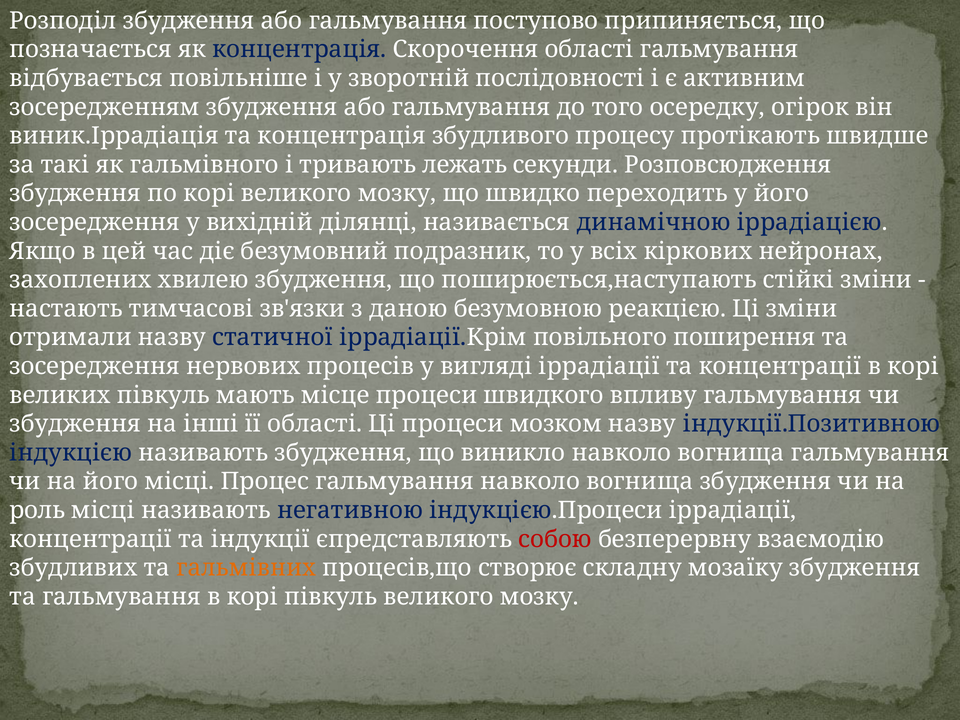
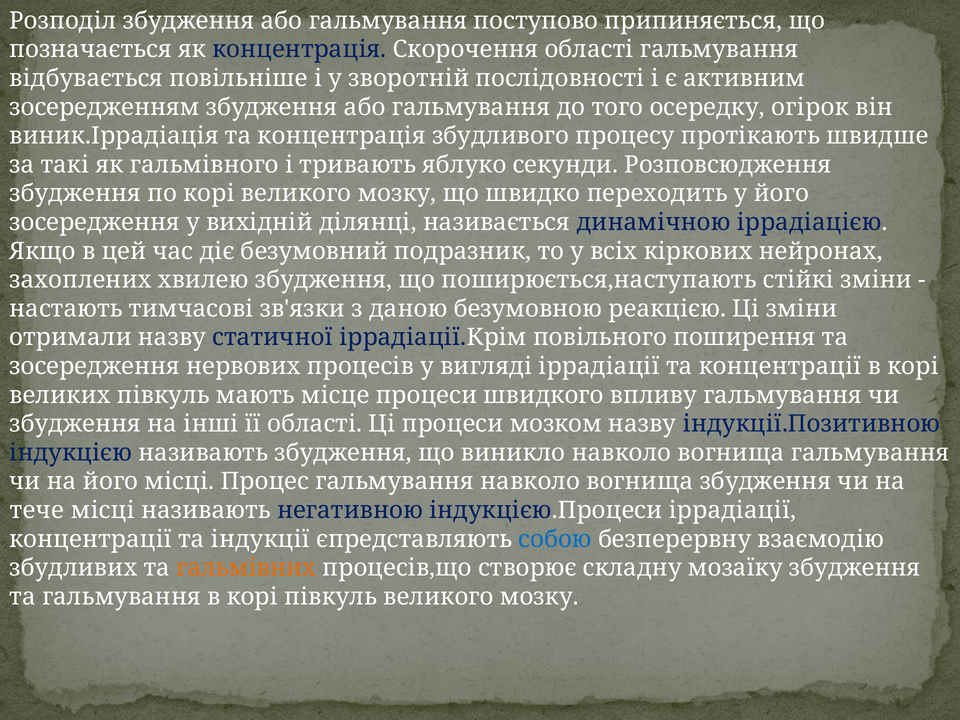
лежать: лежать -> яблуко
роль: роль -> тече
собою colour: red -> blue
